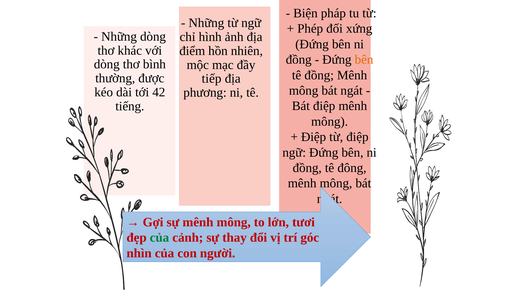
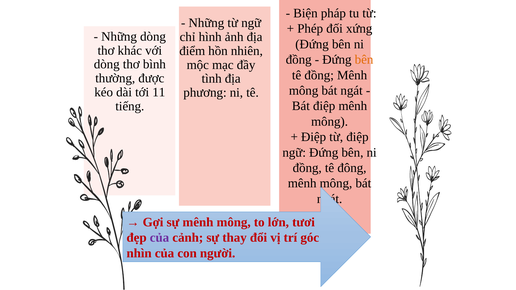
tiếp: tiếp -> tình
42: 42 -> 11
của at (159, 238) colour: green -> purple
